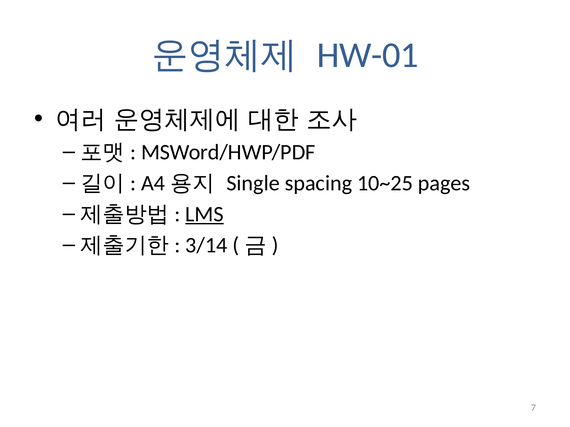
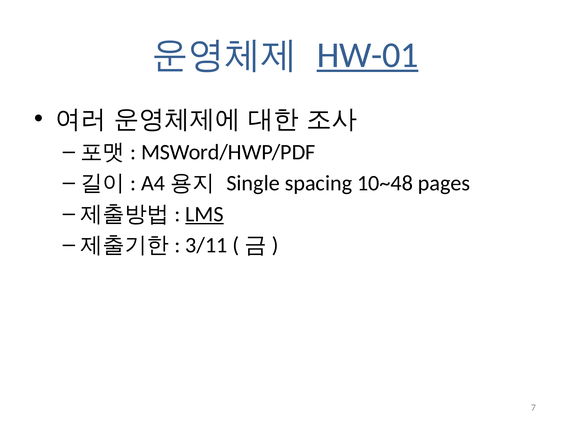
HW-01 underline: none -> present
10~25: 10~25 -> 10~48
3/14: 3/14 -> 3/11
